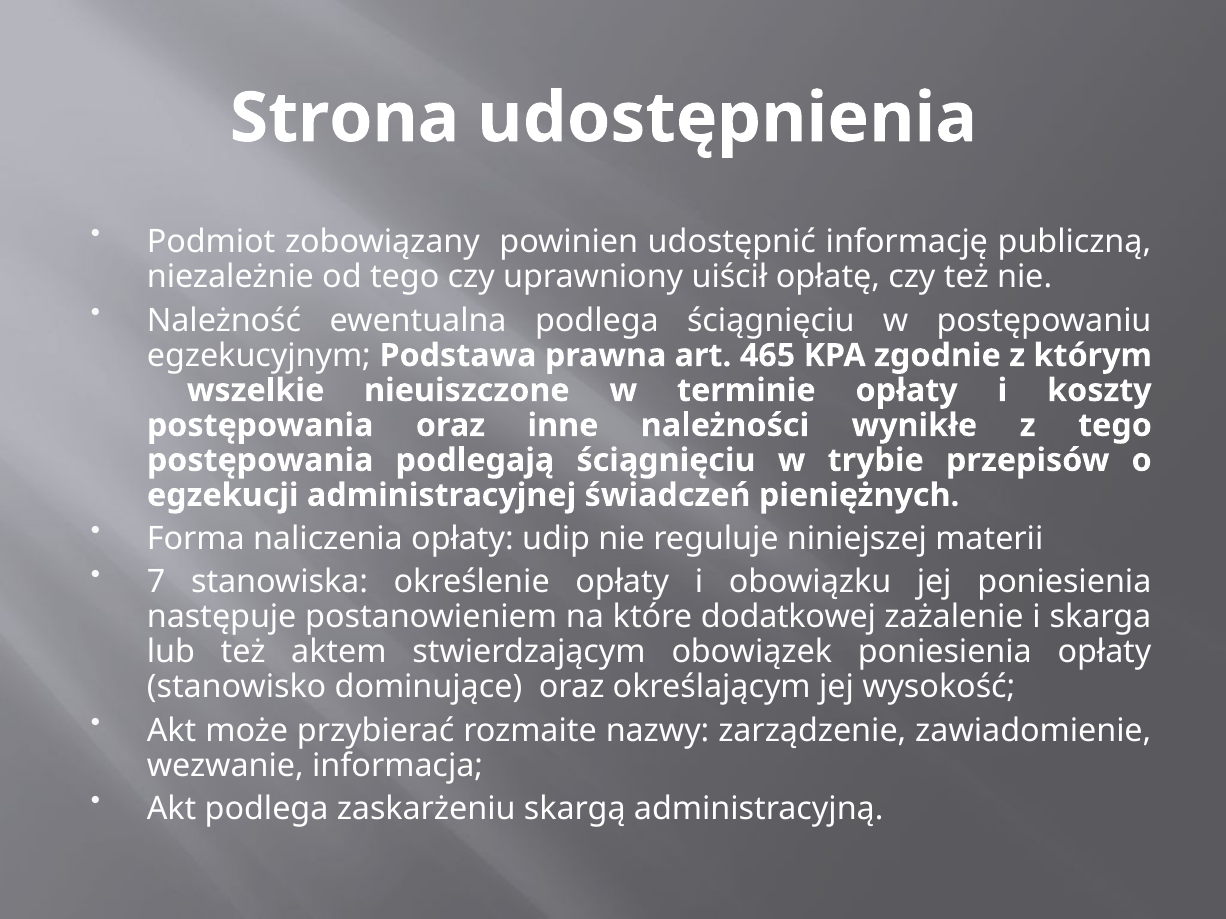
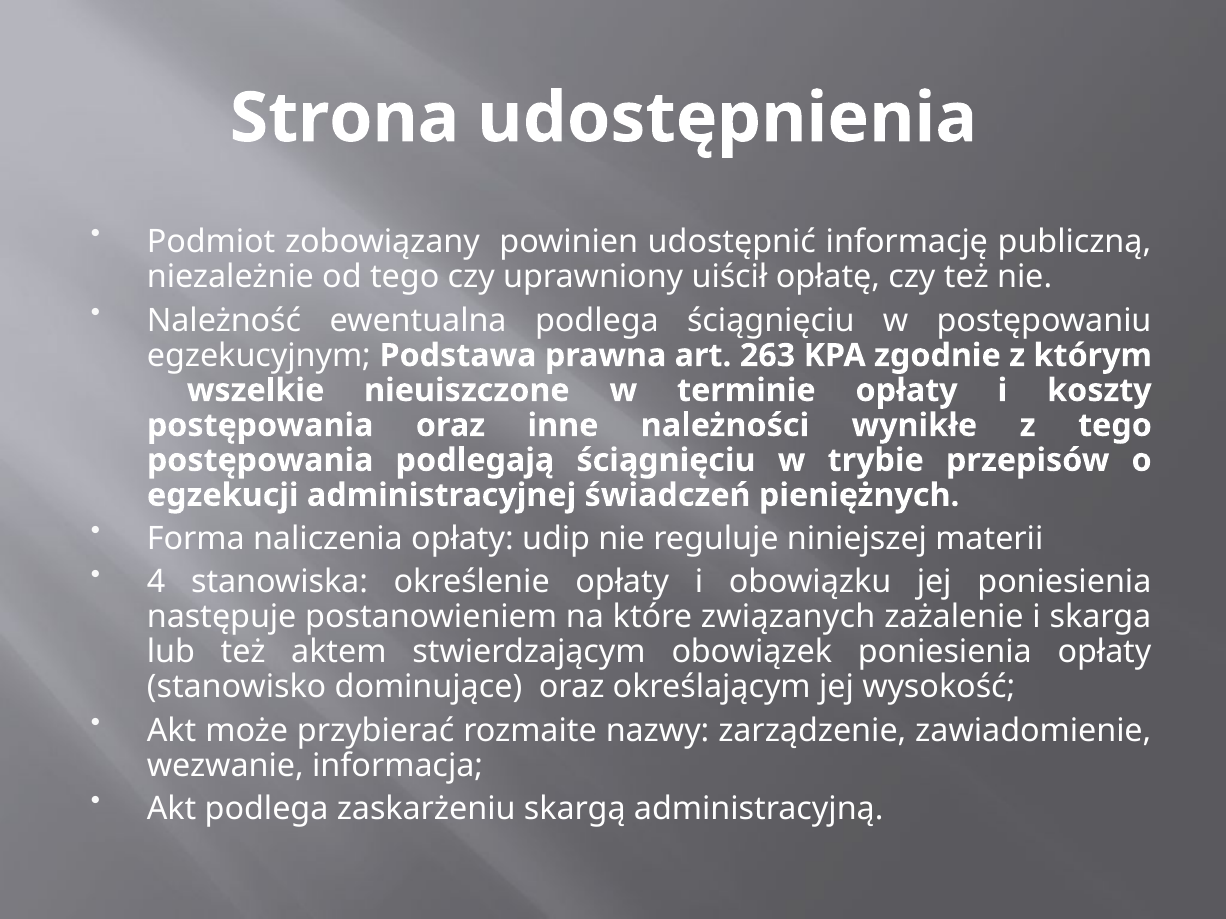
465: 465 -> 263
7: 7 -> 4
dodatkowej: dodatkowej -> związanych
